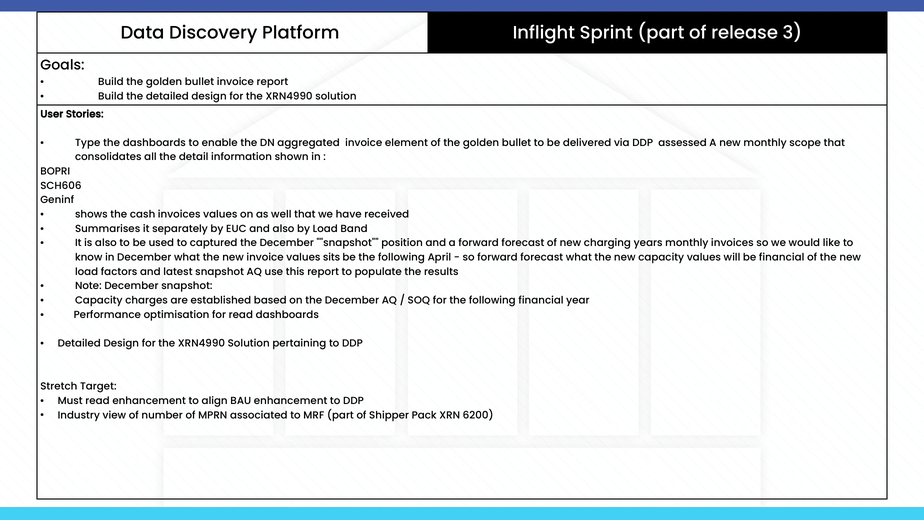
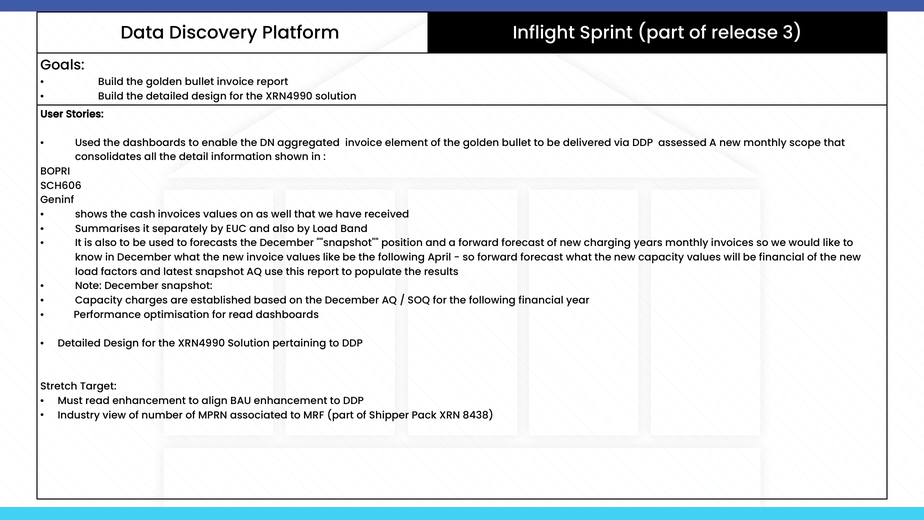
Type at (88, 143): Type -> Used
captured: captured -> forecasts
values sits: sits -> like
6200: 6200 -> 8438
